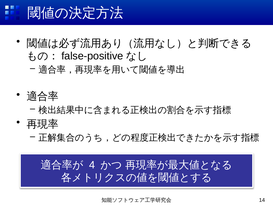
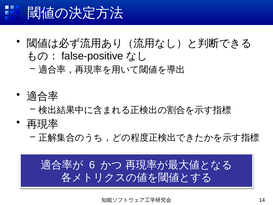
4: 4 -> 6
